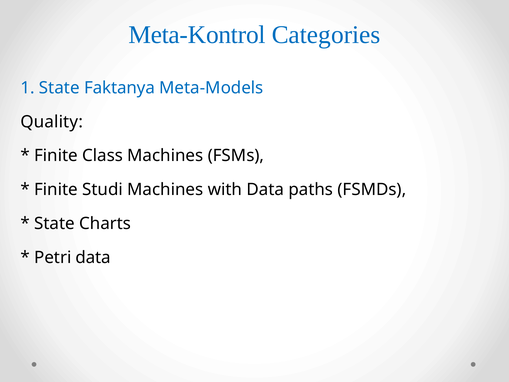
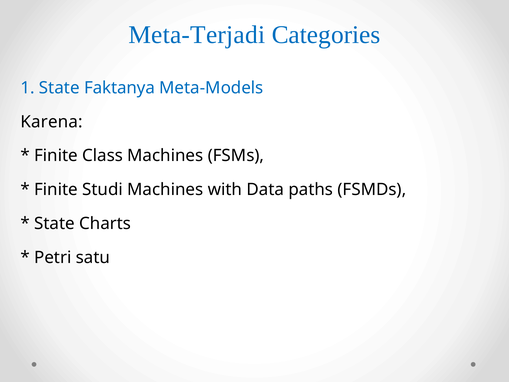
Meta-Kontrol: Meta-Kontrol -> Meta-Terjadi
Quality: Quality -> Karena
Petri data: data -> satu
